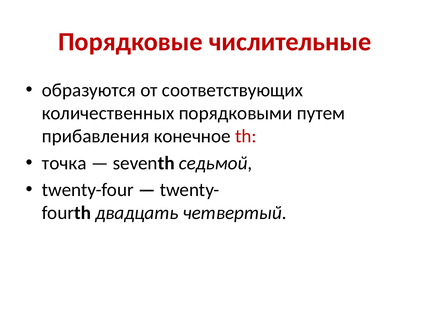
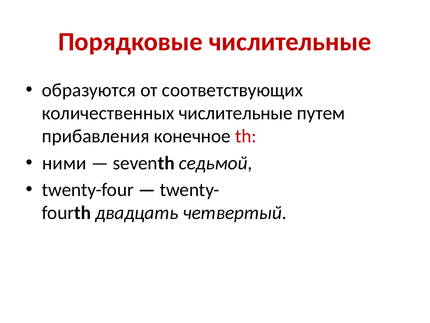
количественных порядковыми: порядковыми -> числительные
точка: точка -> ними
